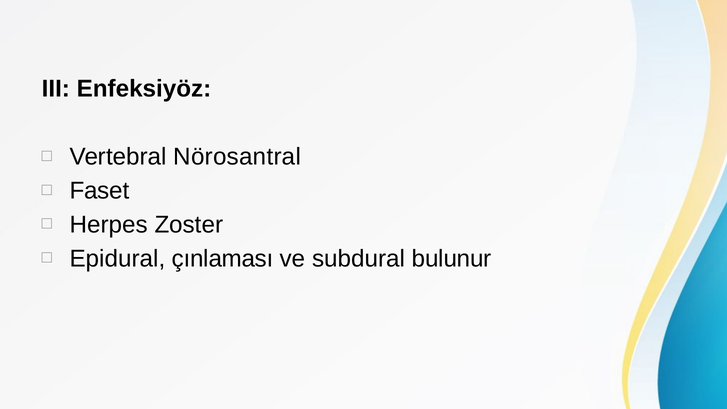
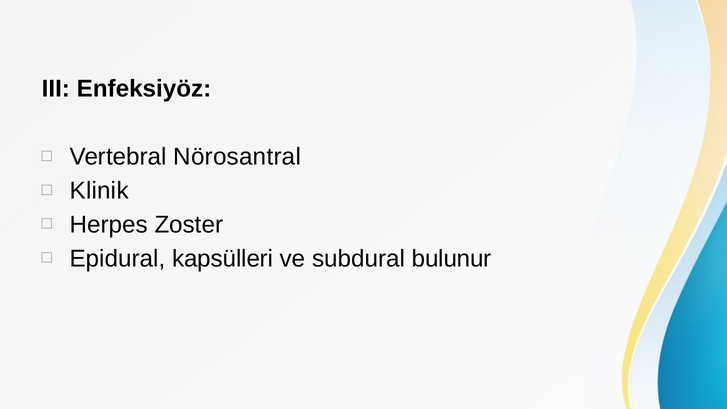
Faset: Faset -> Klinik
çınlaması: çınlaması -> kapsülleri
